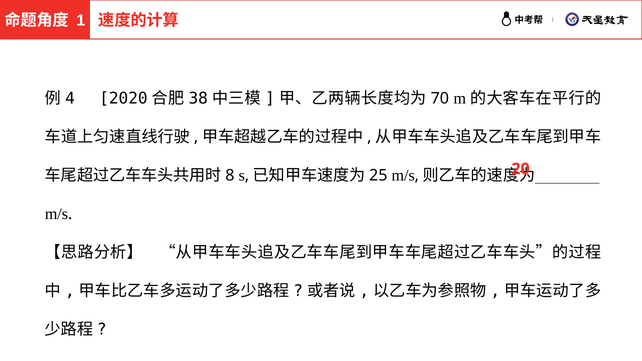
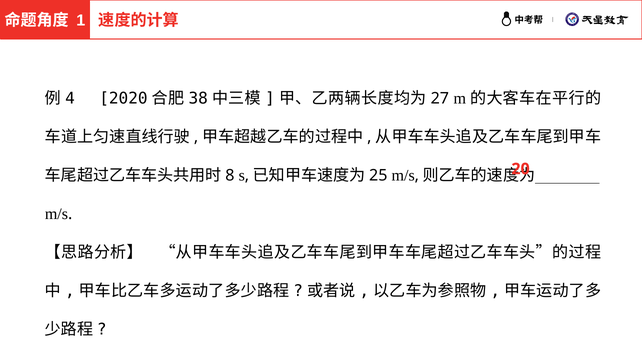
70: 70 -> 27
